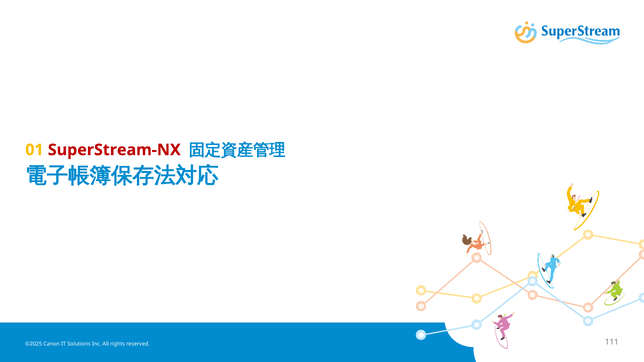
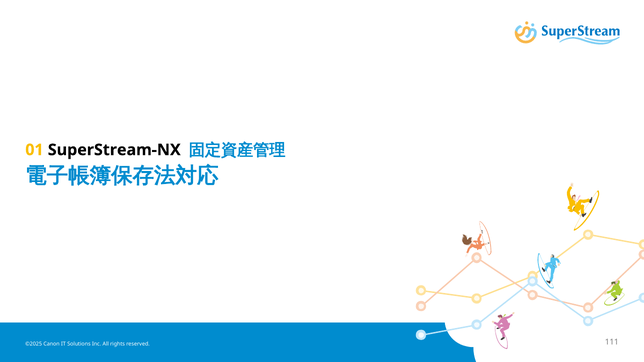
SuperStream-NX colour: red -> black
